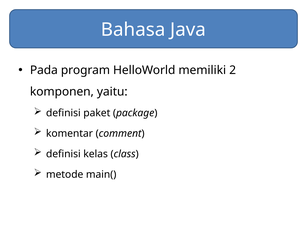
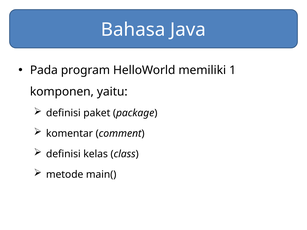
2: 2 -> 1
